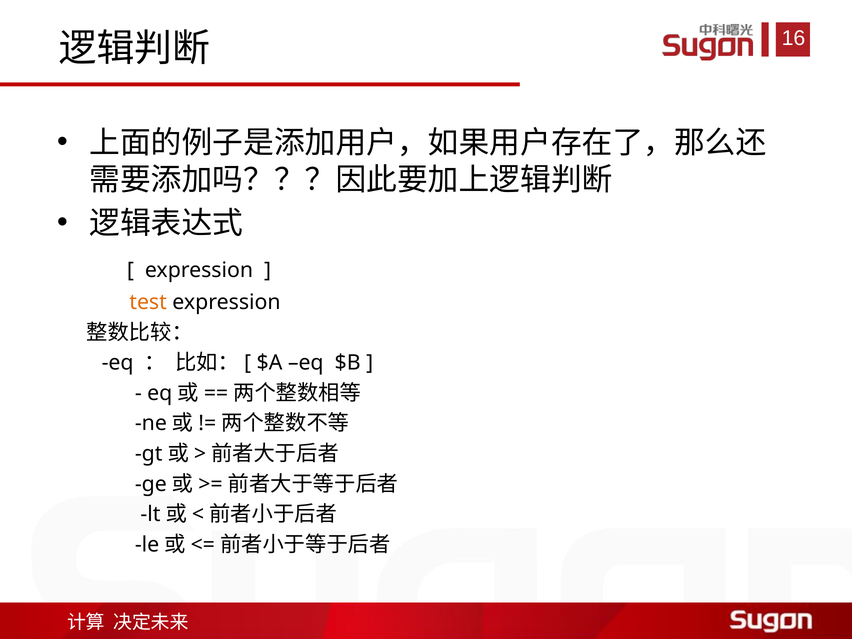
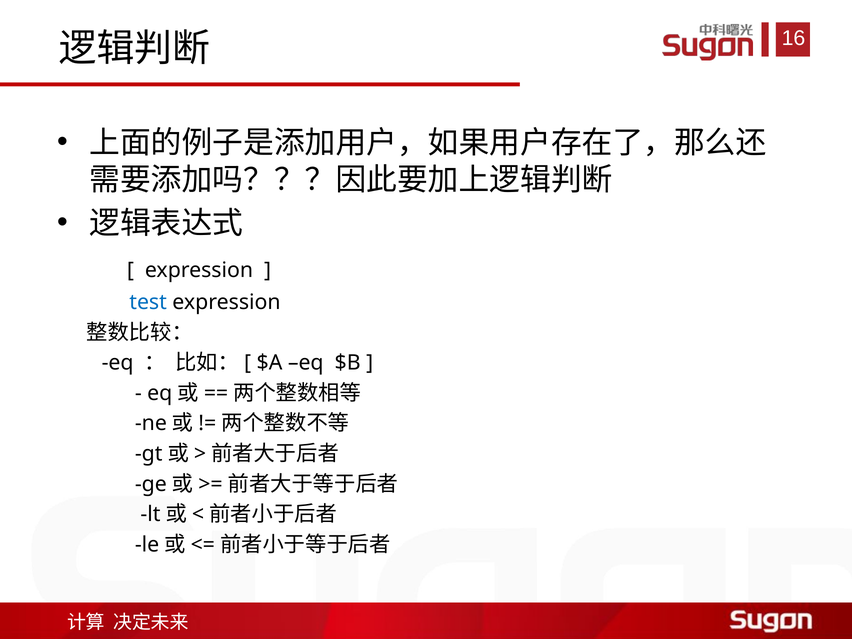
test colour: orange -> blue
